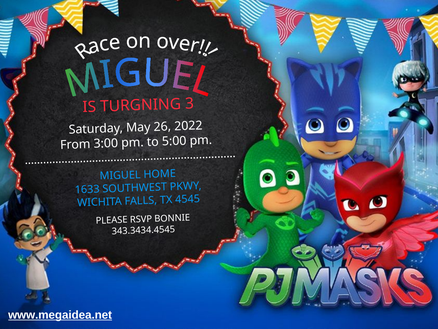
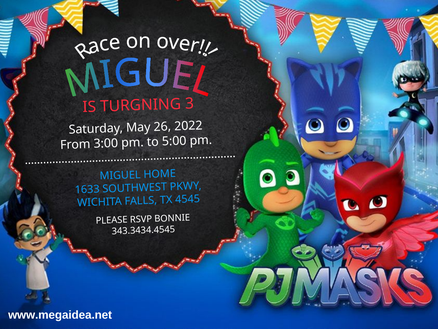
www.megaidea.net underline: present -> none
